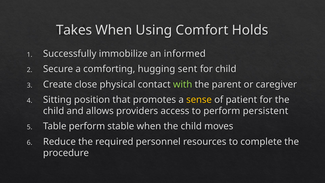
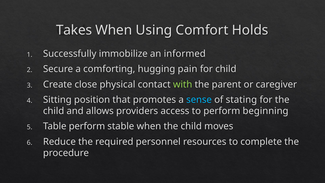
sent: sent -> pain
sense colour: yellow -> light blue
patient: patient -> stating
persistent: persistent -> beginning
